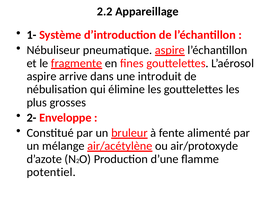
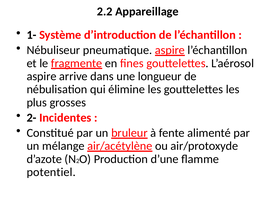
introduit: introduit -> longueur
Enveloppe: Enveloppe -> Incidentes
